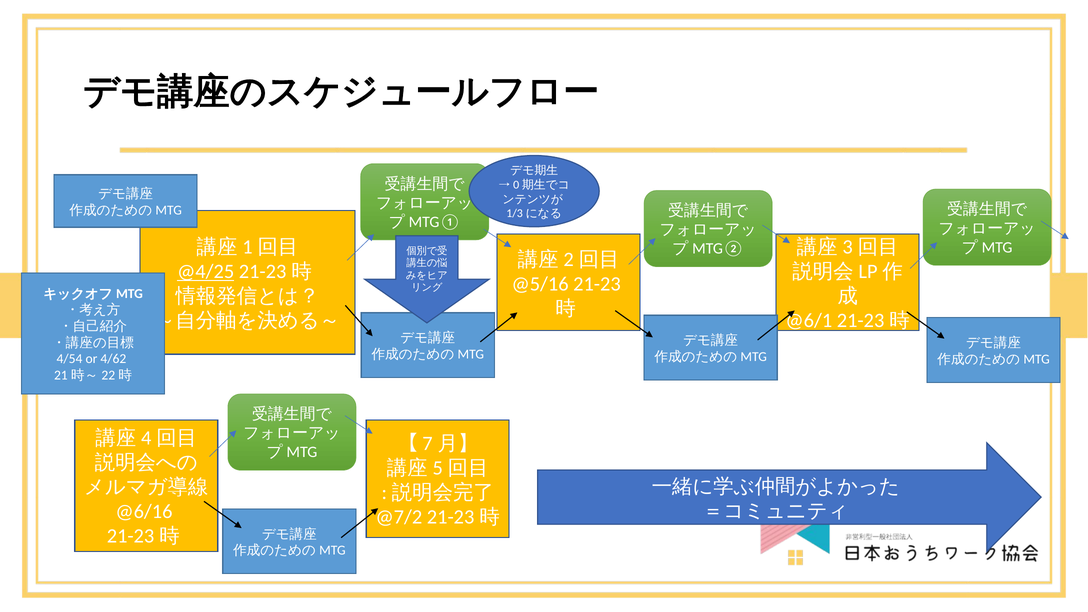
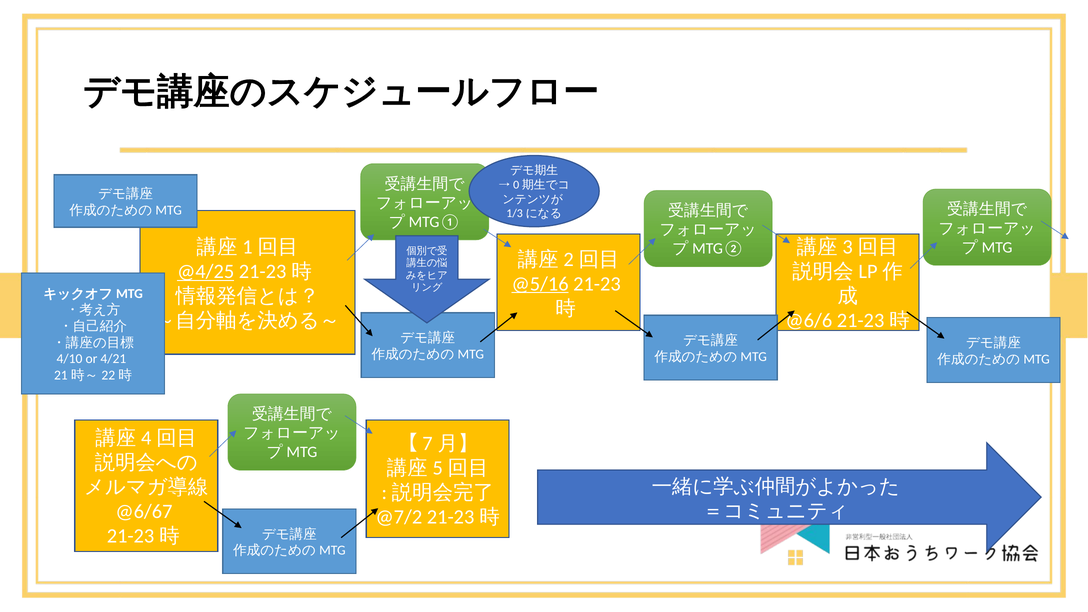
@5/16 underline: none -> present
@6/1: @6/1 -> @6/6
4/54: 4/54 -> 4/10
4/62: 4/62 -> 4/21
@6/16: @6/16 -> @6/67
